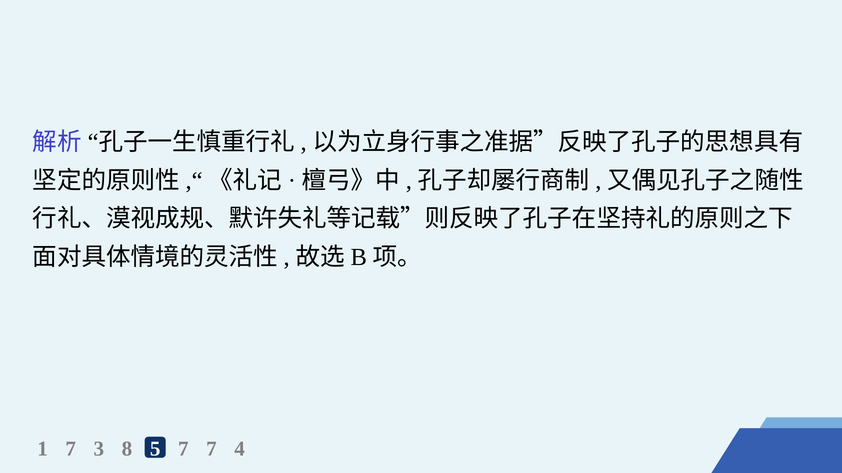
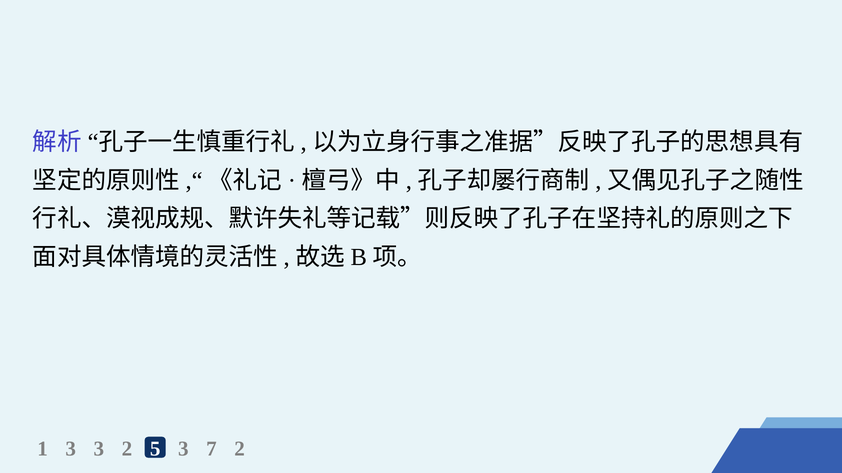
1 7: 7 -> 3
3 8: 8 -> 2
5 7: 7 -> 3
7 4: 4 -> 2
